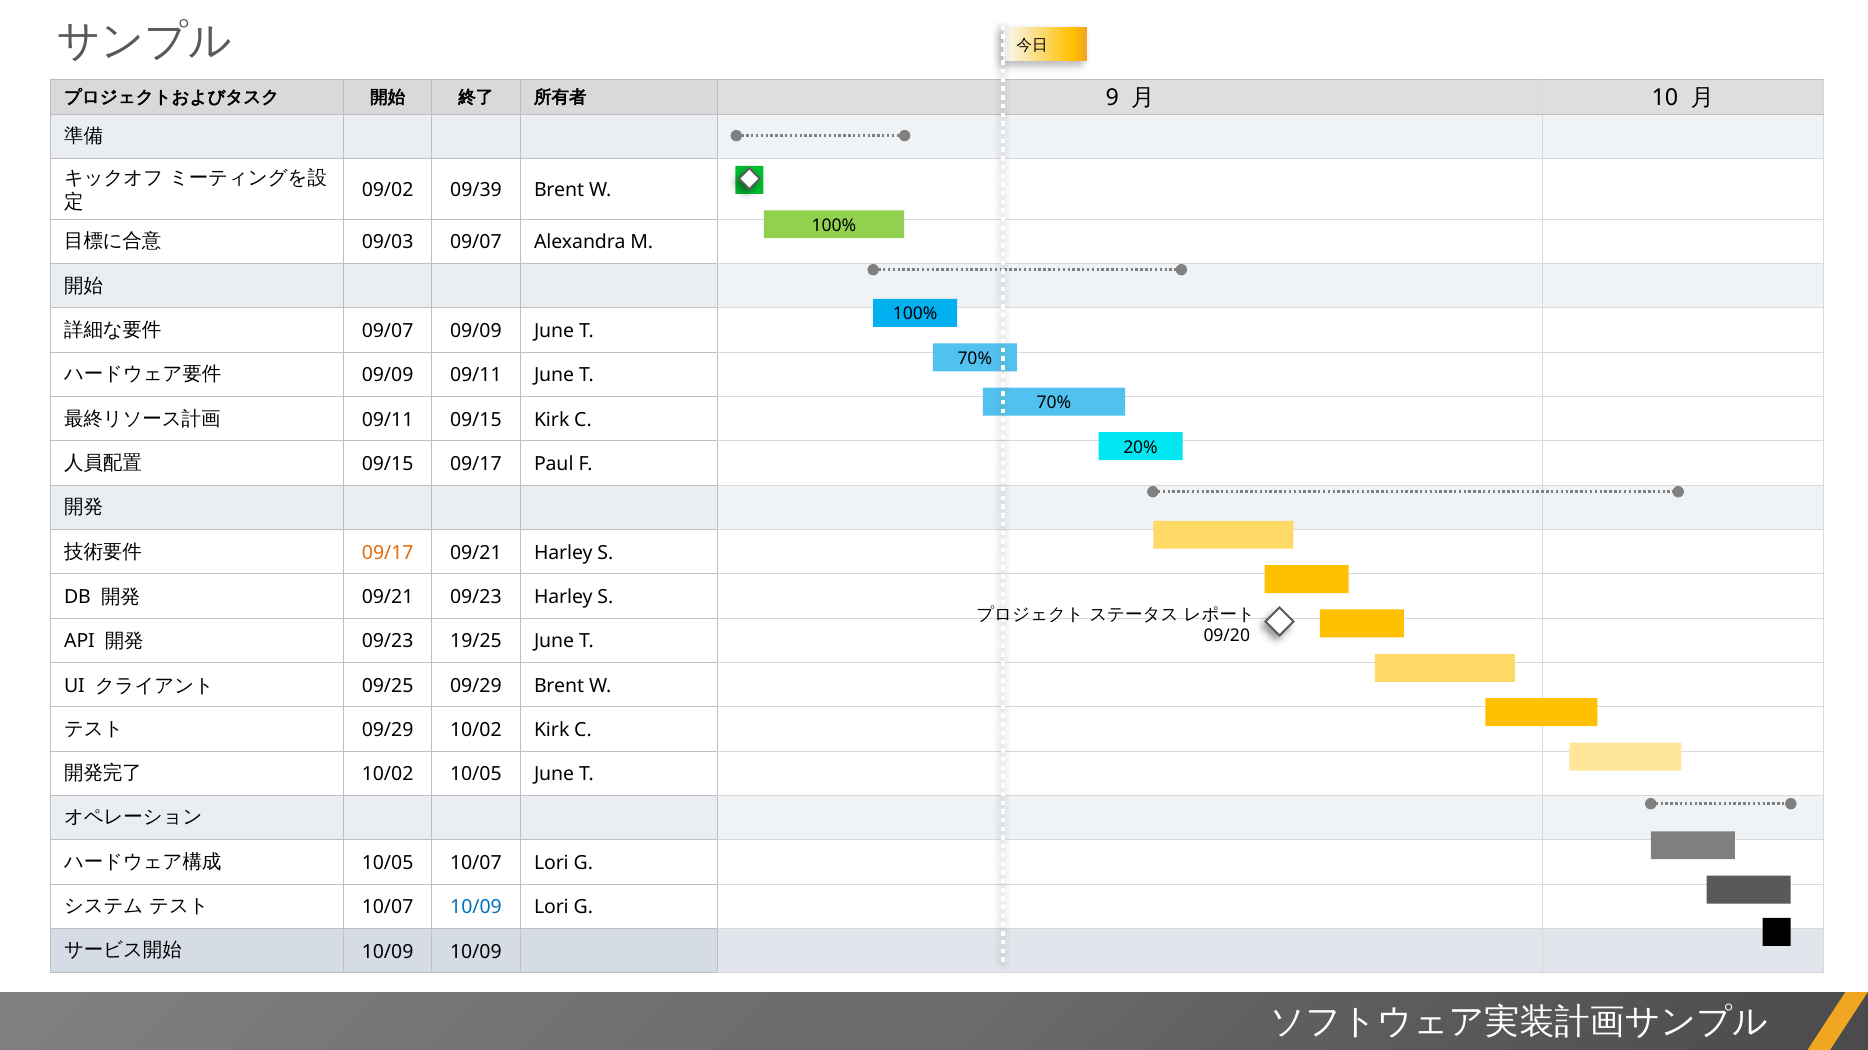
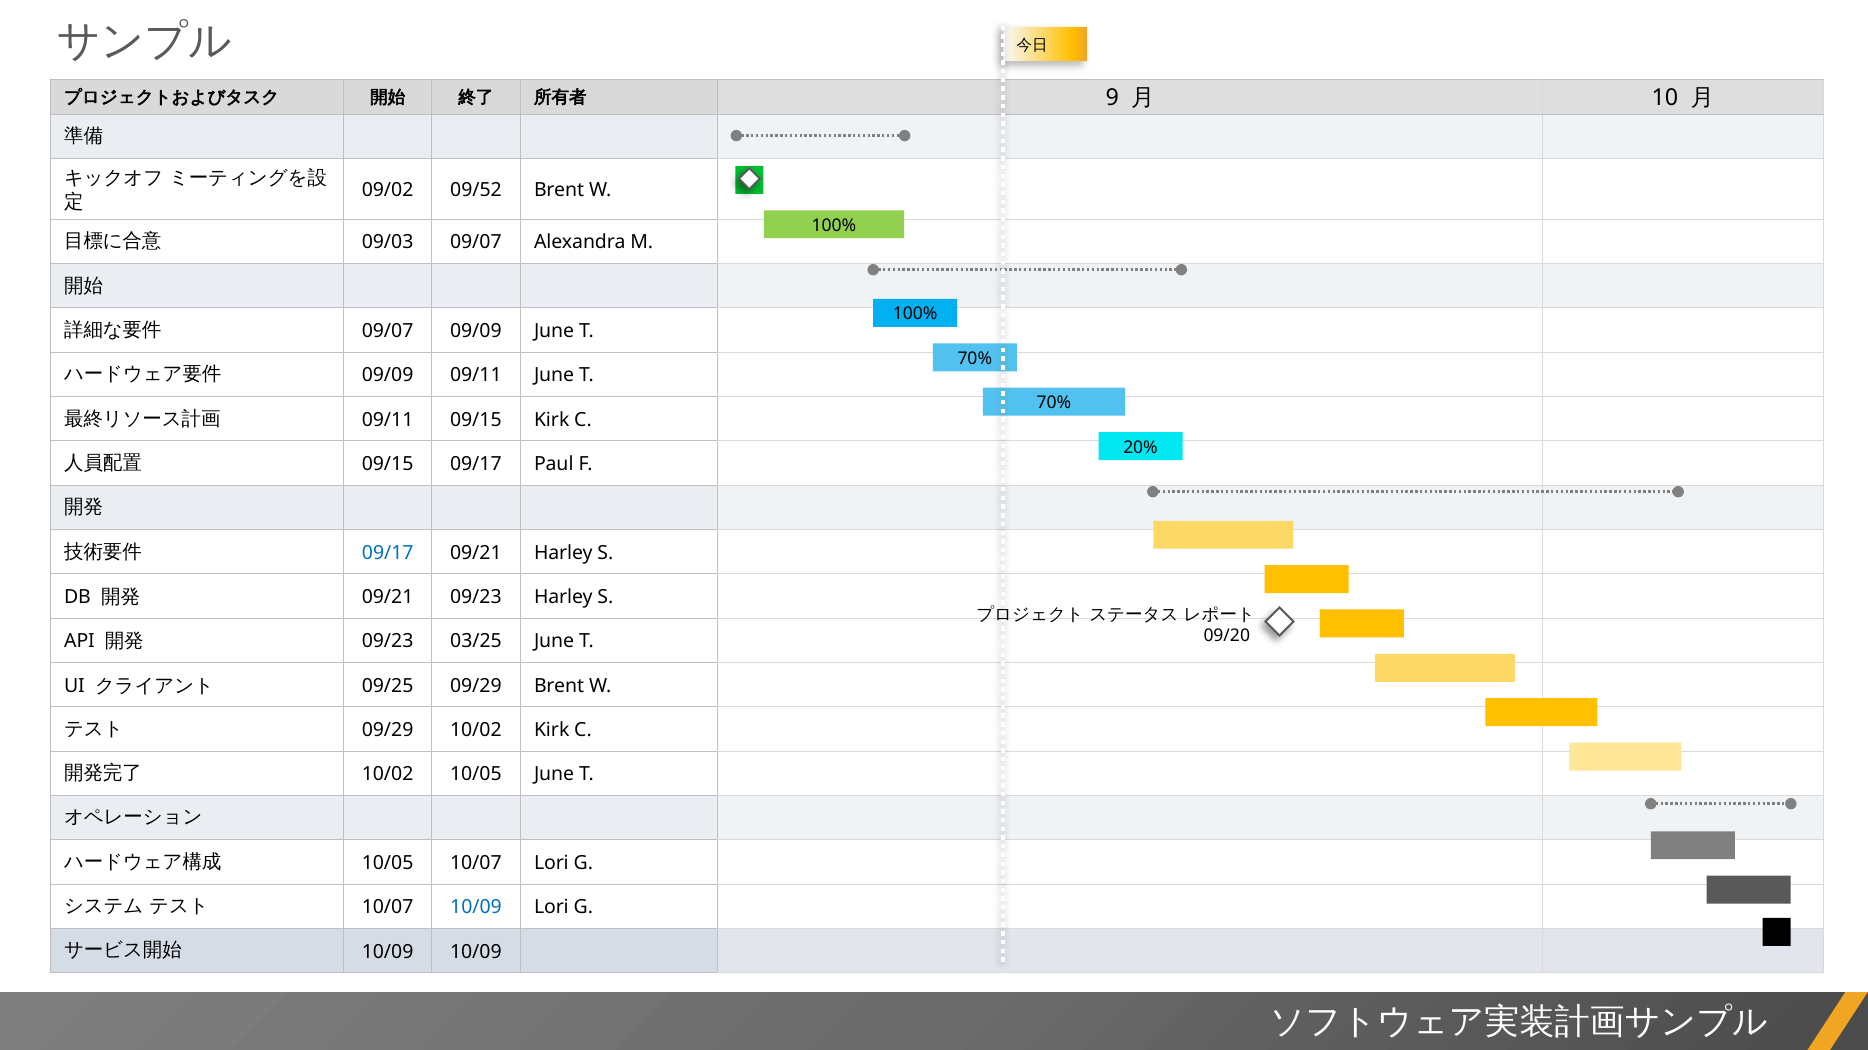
09/39: 09/39 -> 09/52
09/17 at (388, 553) colour: orange -> blue
19/25: 19/25 -> 03/25
